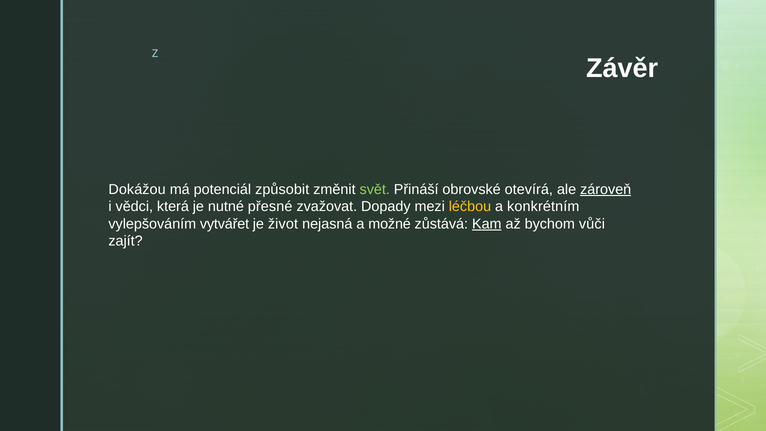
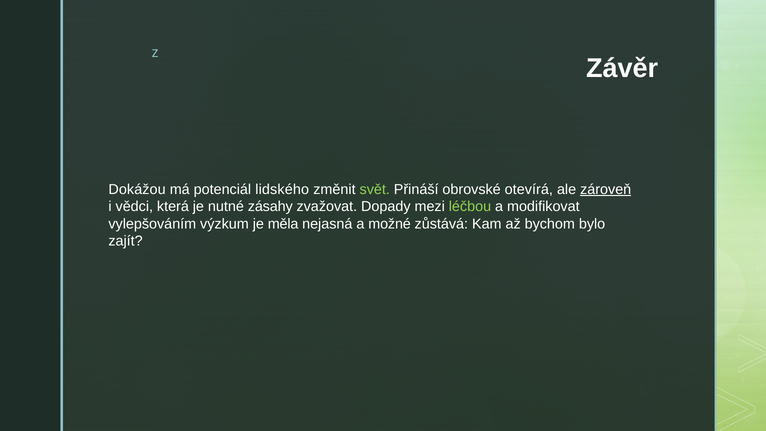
způsobit: způsobit -> lidského
přesné: přesné -> zásahy
léčbou colour: yellow -> light green
konkrétním: konkrétním -> modifikovat
vytvářet: vytvářet -> výzkum
život: život -> měla
Kam underline: present -> none
vůči: vůči -> bylo
